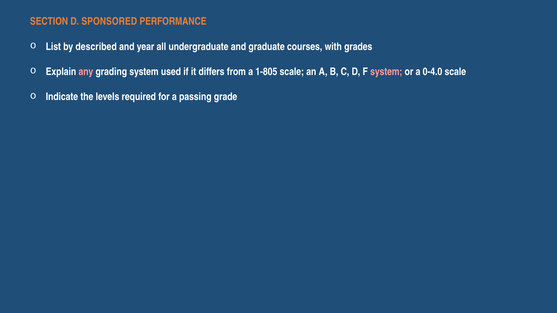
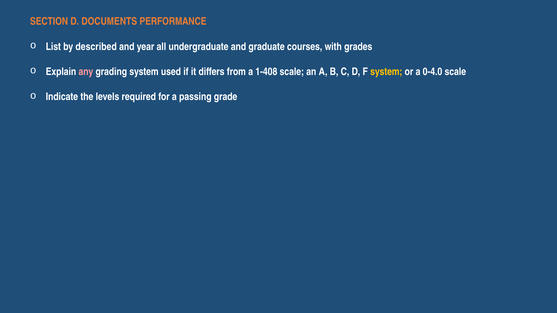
SPONSORED: SPONSORED -> DOCUMENTS
1-805: 1-805 -> 1-408
system at (386, 72) colour: pink -> yellow
